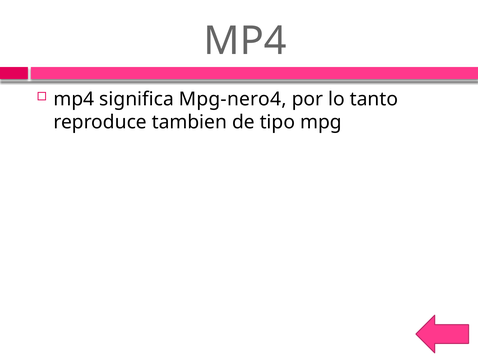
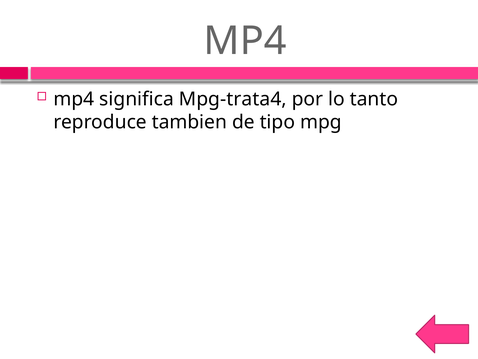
Mpg-nero4: Mpg-nero4 -> Mpg-trata4
